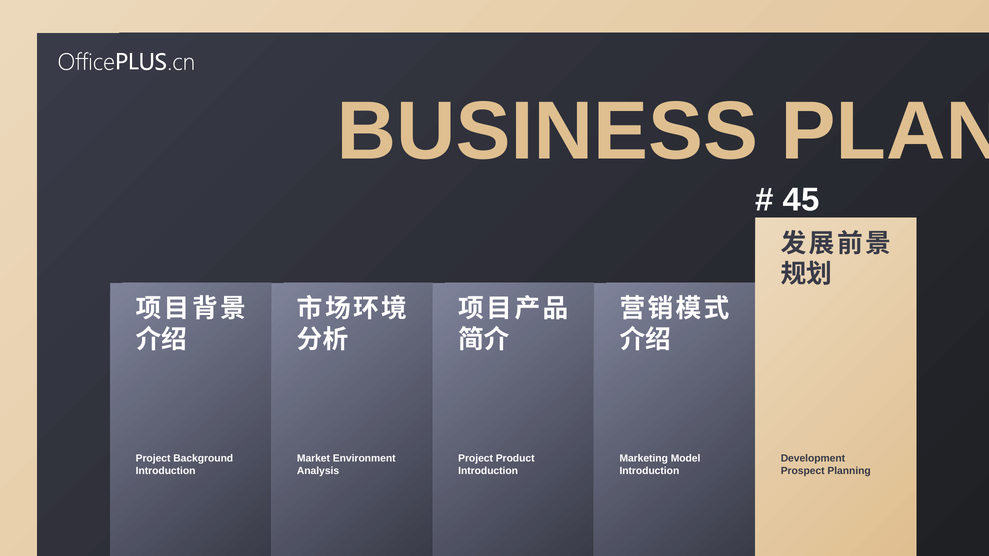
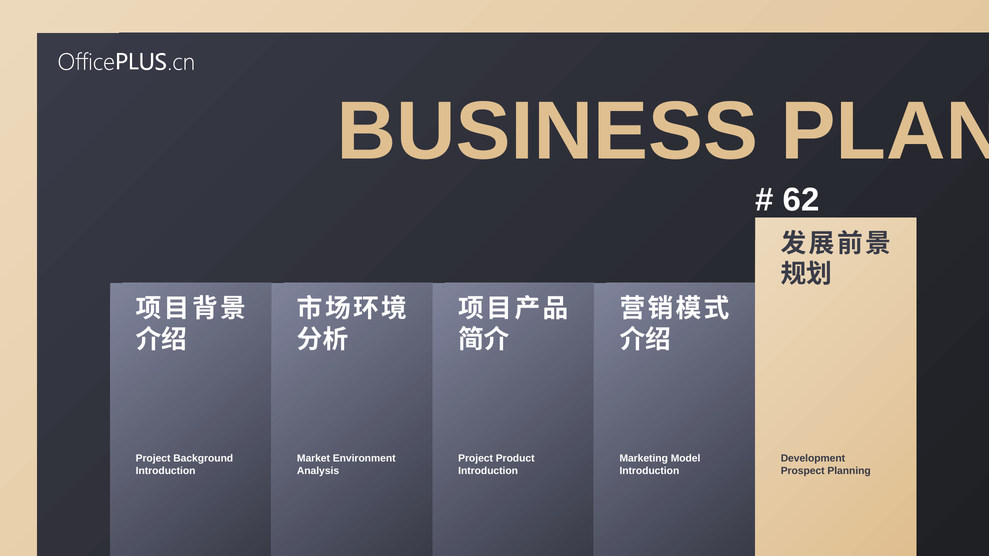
45: 45 -> 62
